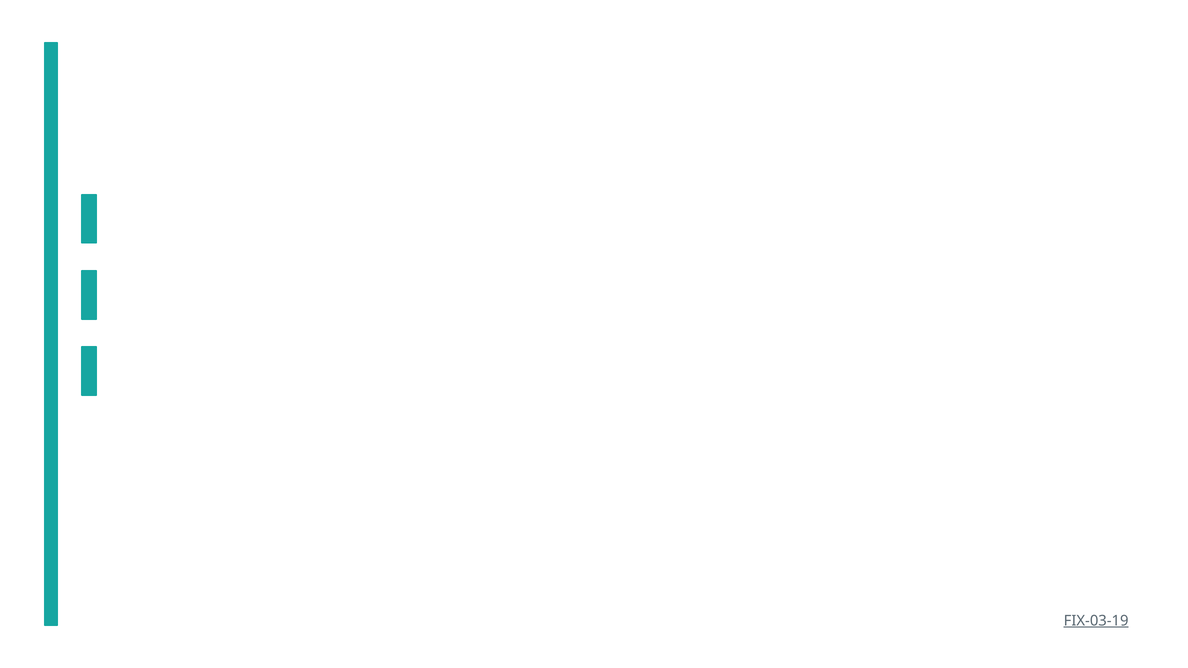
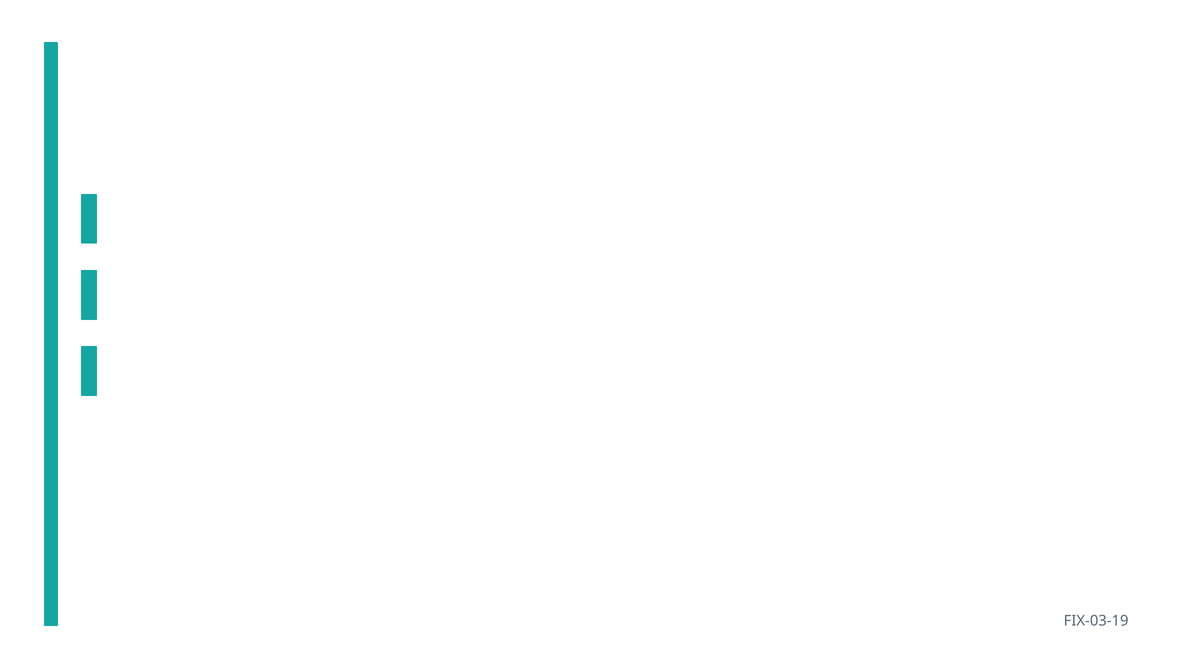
FIX-03-19 underline: present -> none
